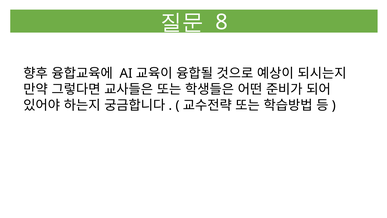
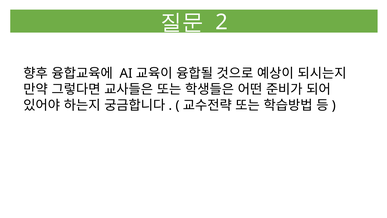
8: 8 -> 2
